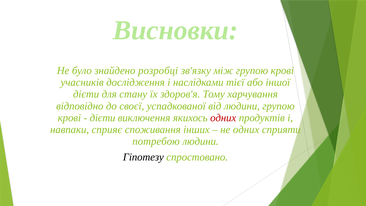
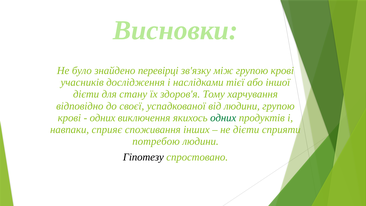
розробці: розробці -> перевірці
дієти at (103, 118): дієти -> одних
одних at (223, 118) colour: red -> green
не одних: одних -> дієти
